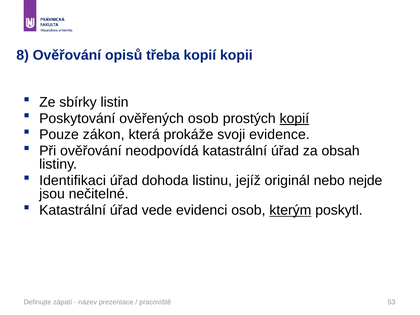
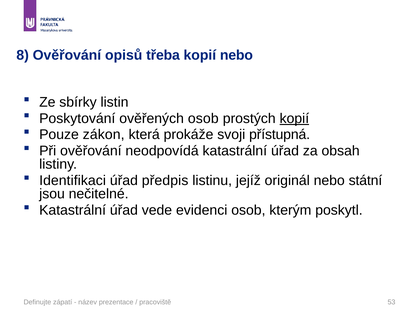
kopií kopii: kopii -> nebo
evidence: evidence -> přístupná
dohoda: dohoda -> předpis
nejde: nejde -> státní
kterým underline: present -> none
